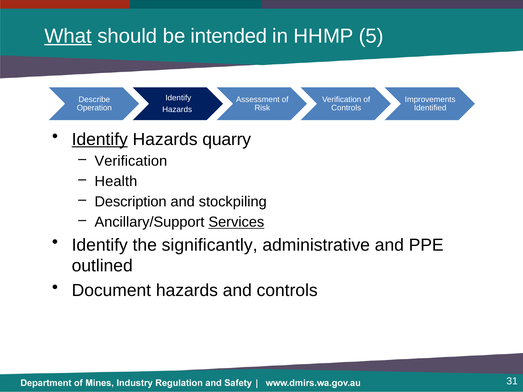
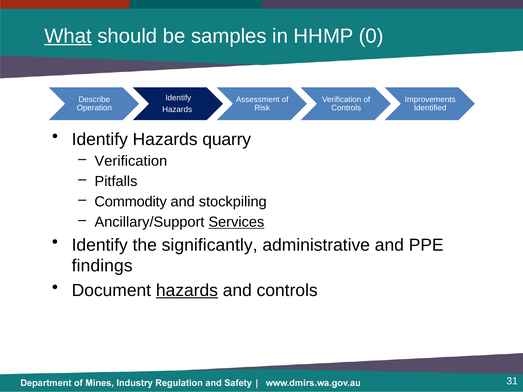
intended: intended -> samples
5: 5 -> 0
Identify at (100, 139) underline: present -> none
Health: Health -> Pitfalls
Description: Description -> Commodity
outlined: outlined -> findings
hazards at (187, 290) underline: none -> present
